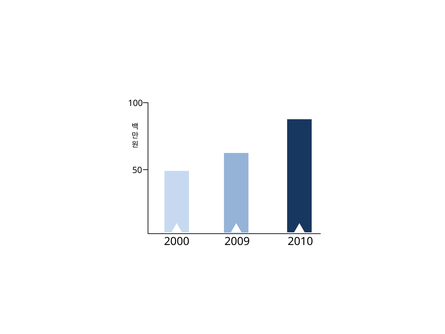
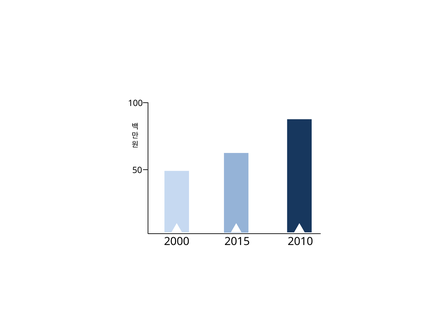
2009: 2009 -> 2015
